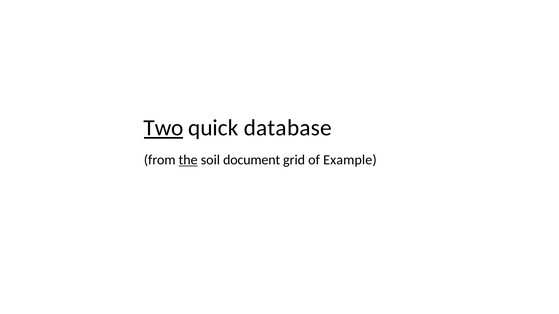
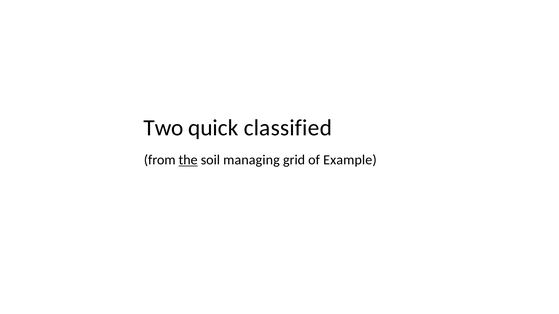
Two underline: present -> none
database: database -> classified
document: document -> managing
